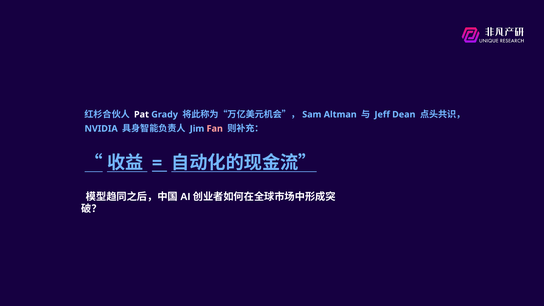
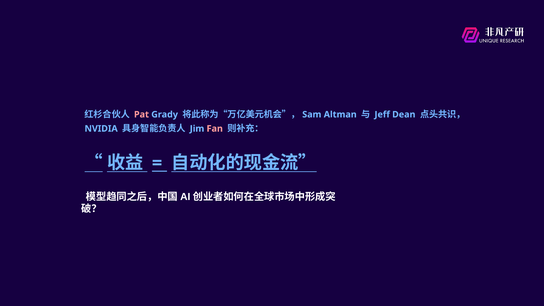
Pat colour: white -> pink
